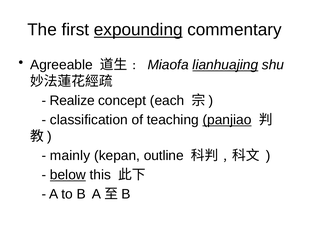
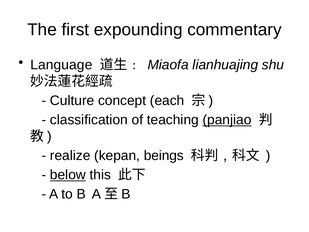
expounding underline: present -> none
Agreeable: Agreeable -> Language
lianhuajing underline: present -> none
Realize: Realize -> Culture
mainly: mainly -> realize
outline: outline -> beings
